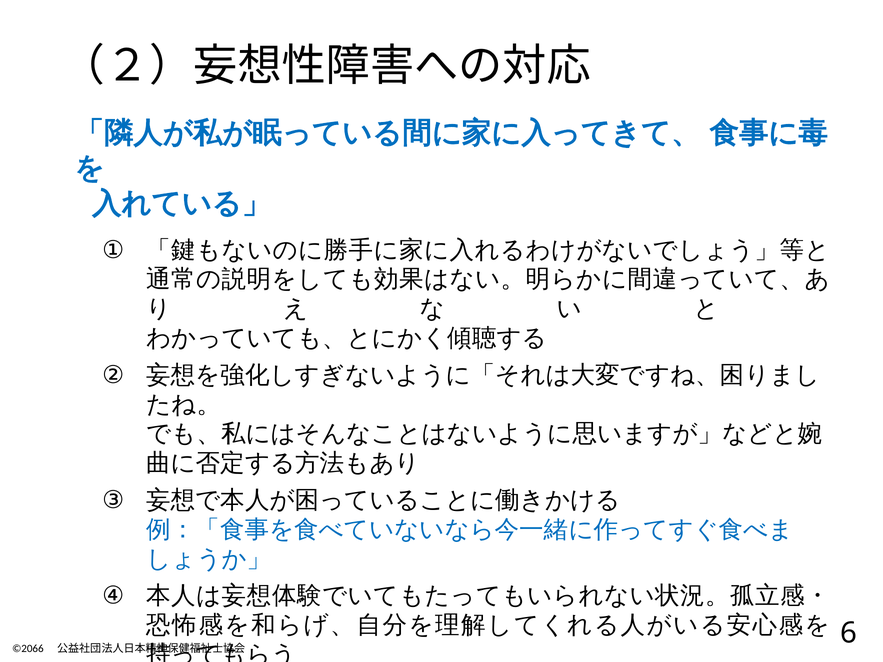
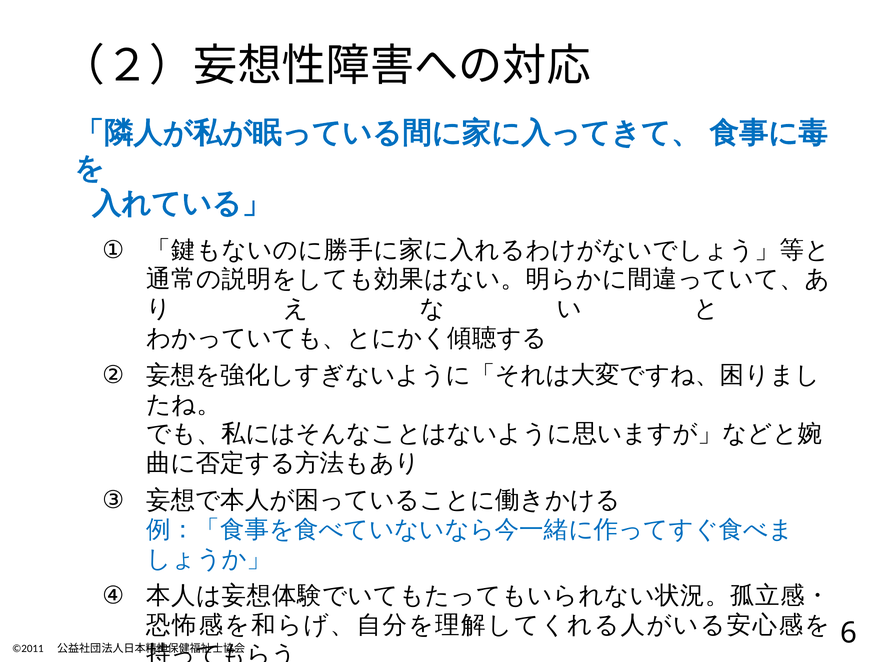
©2066: ©2066 -> ©2011
